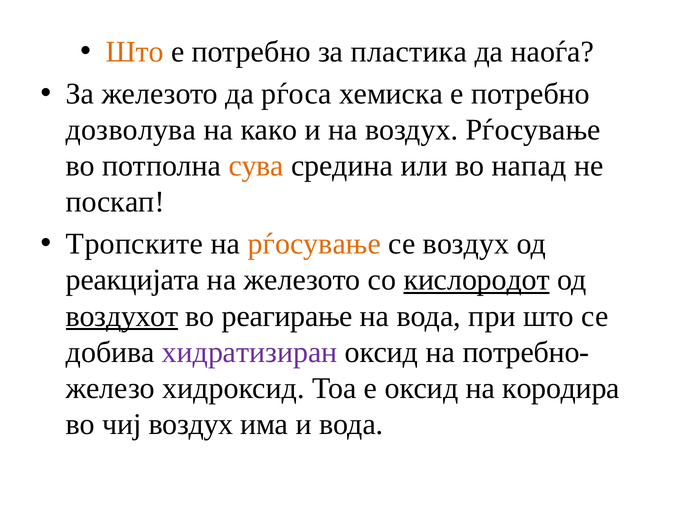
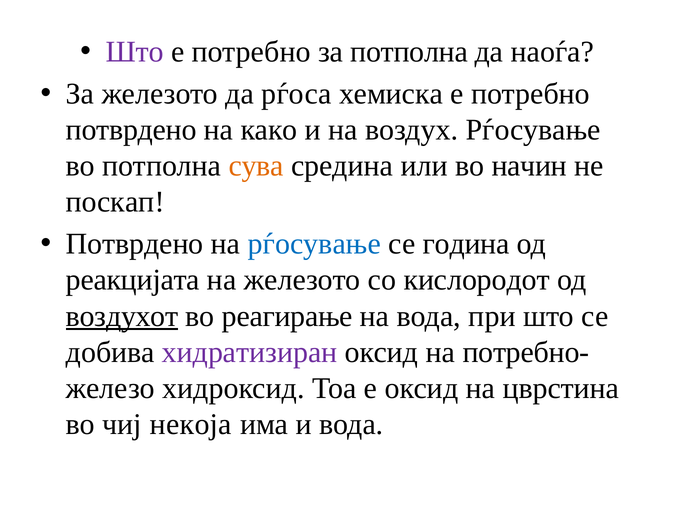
Што at (135, 52) colour: orange -> purple
за пластика: пластика -> потполна
дозволува at (131, 130): дозволува -> потврдено
напад: напад -> начин
Тропските at (134, 244): Тропските -> Потврдено
рѓосување at (314, 244) colour: orange -> blue
се воздух: воздух -> година
кислородот underline: present -> none
кородира: кородира -> цврстина
чиј воздух: воздух -> некоја
